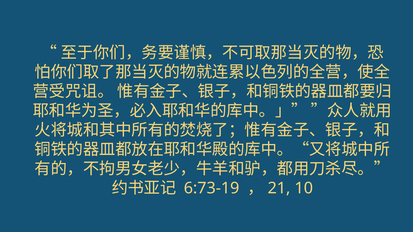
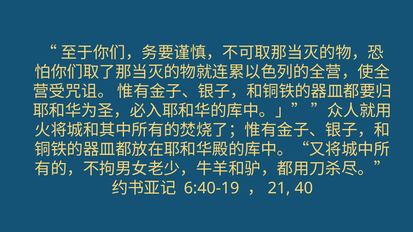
6:73-19: 6:73-19 -> 6:40-19
10: 10 -> 40
